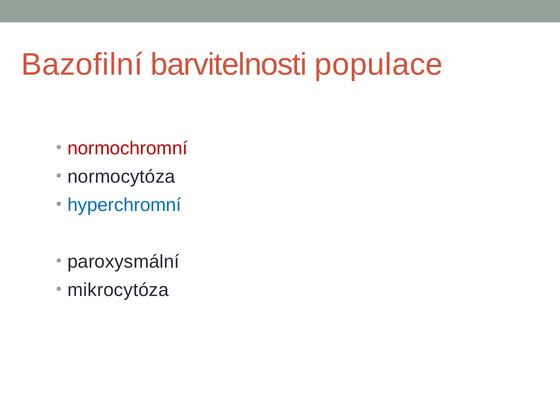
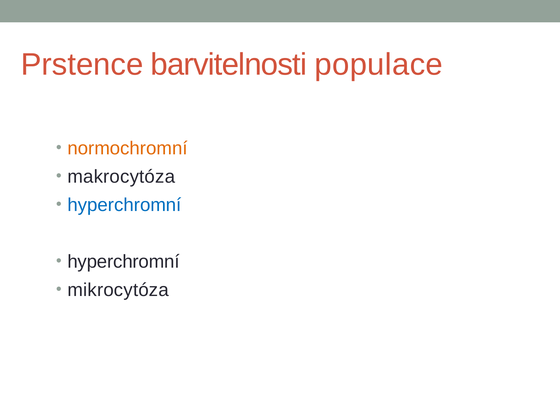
Bazofilní: Bazofilní -> Prstence
normochromní colour: red -> orange
normocytóza: normocytóza -> makrocytóza
paroxysmální at (123, 262): paroxysmální -> hyperchromní
